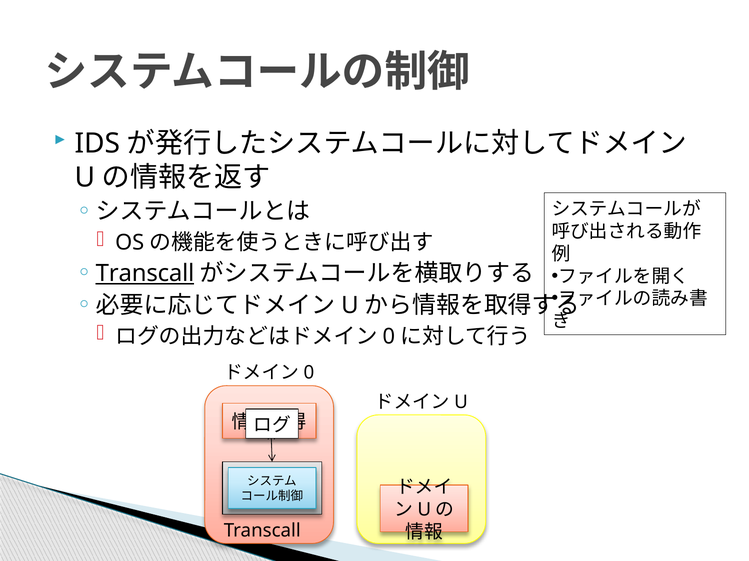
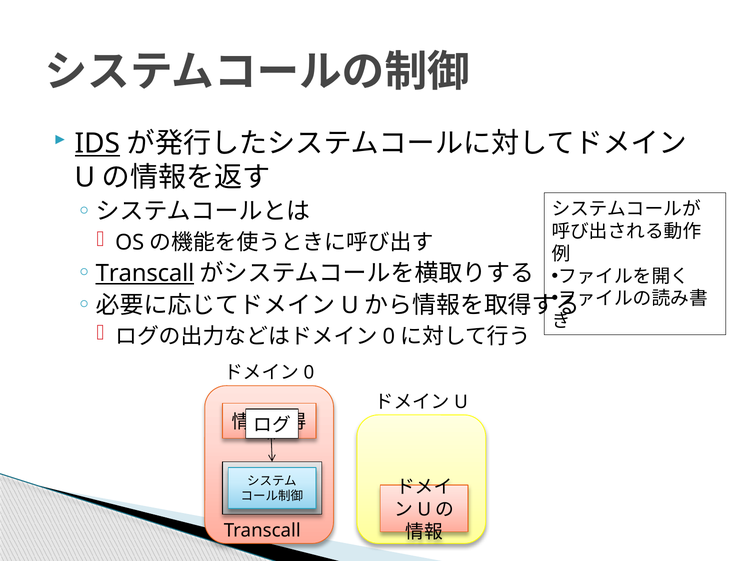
IDS at (97, 144) underline: none -> present
